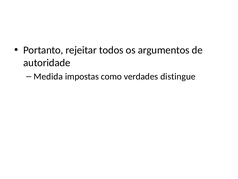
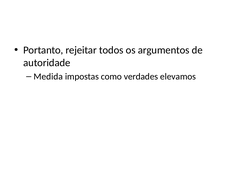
distingue: distingue -> elevamos
